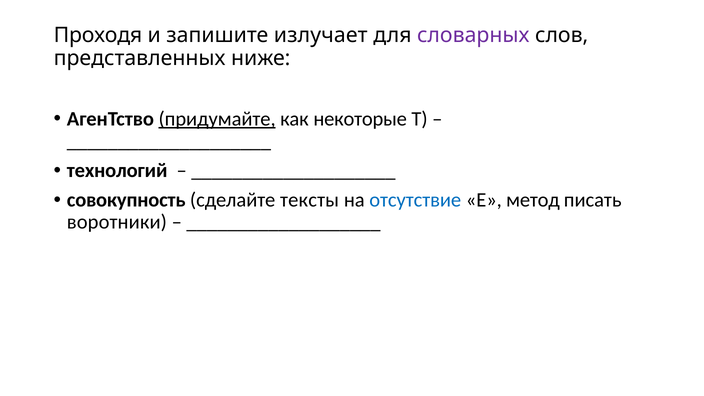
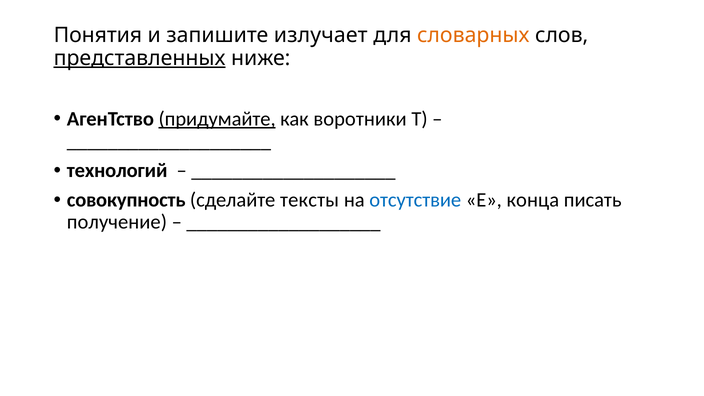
Проходя: Проходя -> Понятия
словарных colour: purple -> orange
представленных underline: none -> present
некоторые: некоторые -> воротники
метод: метод -> конца
воротники: воротники -> получение
